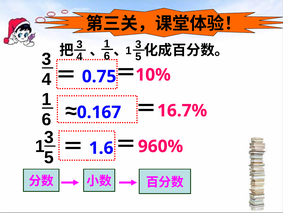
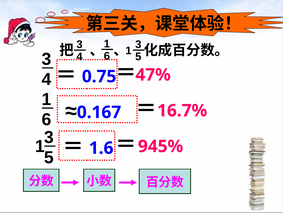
10%: 10% -> 47%
960%: 960% -> 945%
